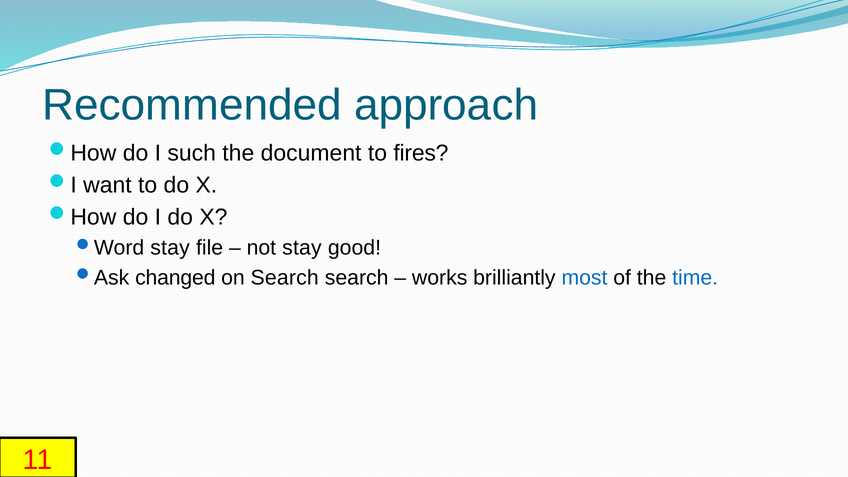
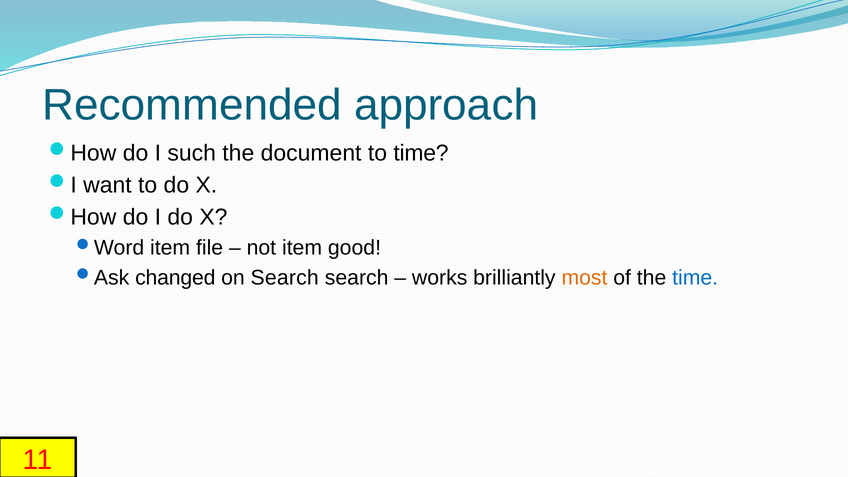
to fires: fires -> time
stay at (170, 248): stay -> item
not stay: stay -> item
most colour: blue -> orange
